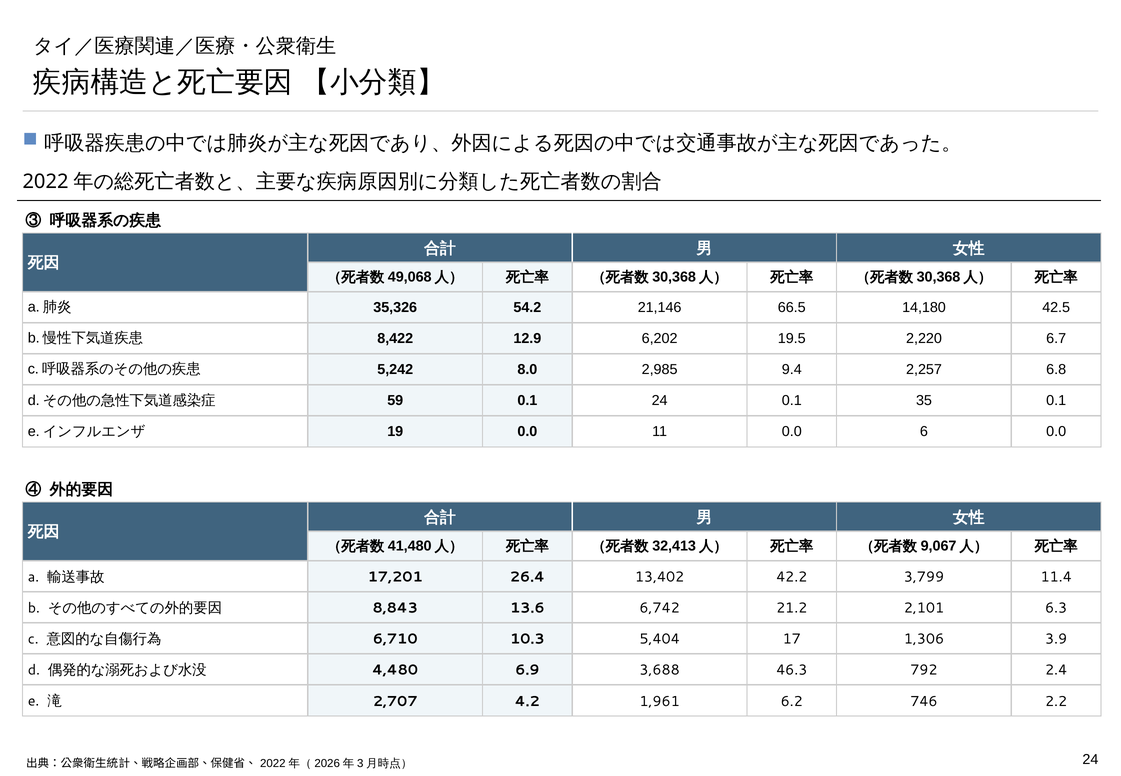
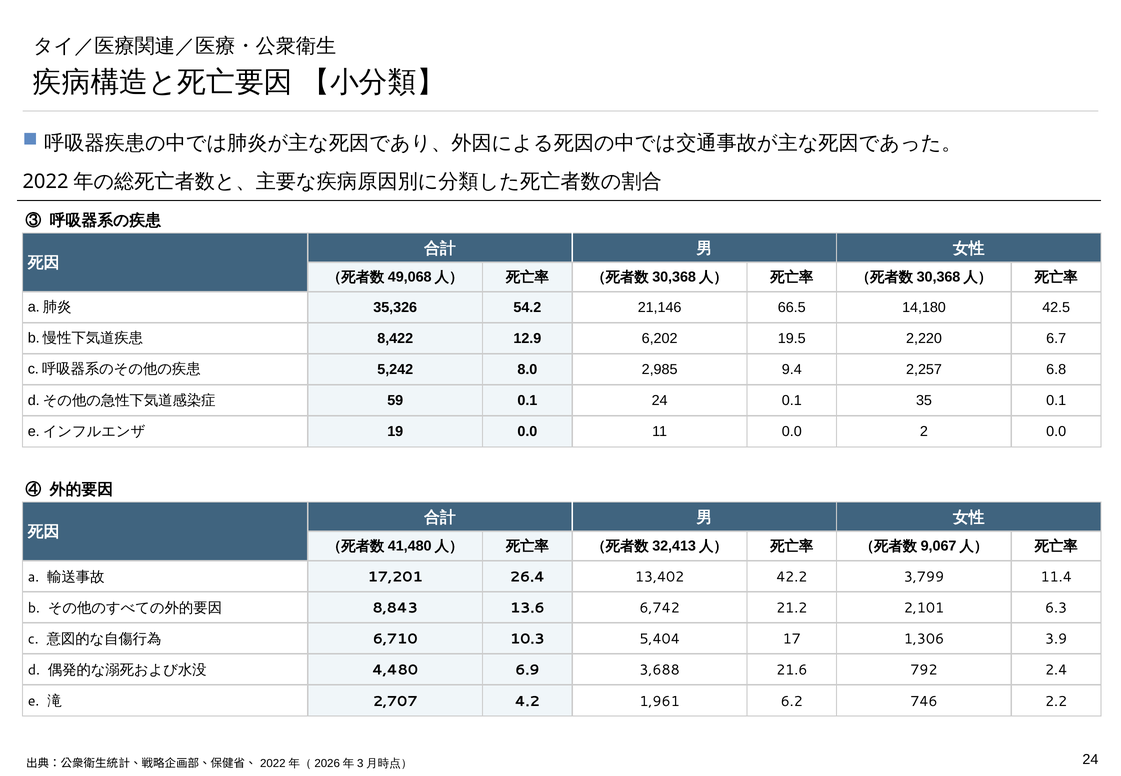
6: 6 -> 2
46.3: 46.3 -> 21.6
